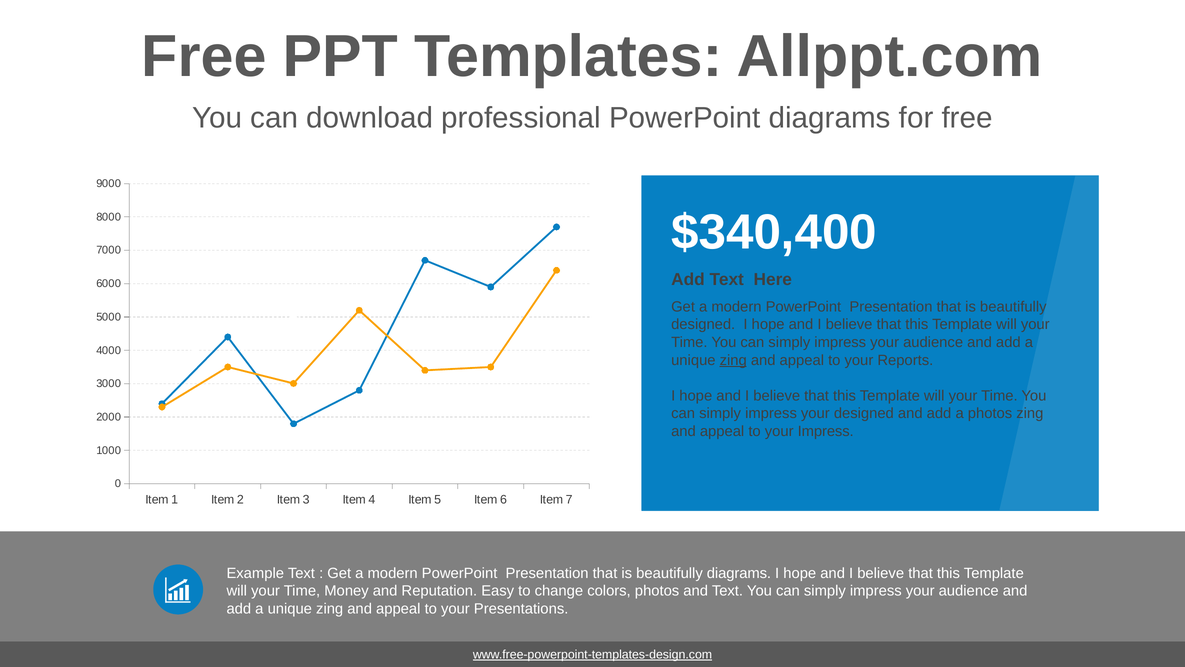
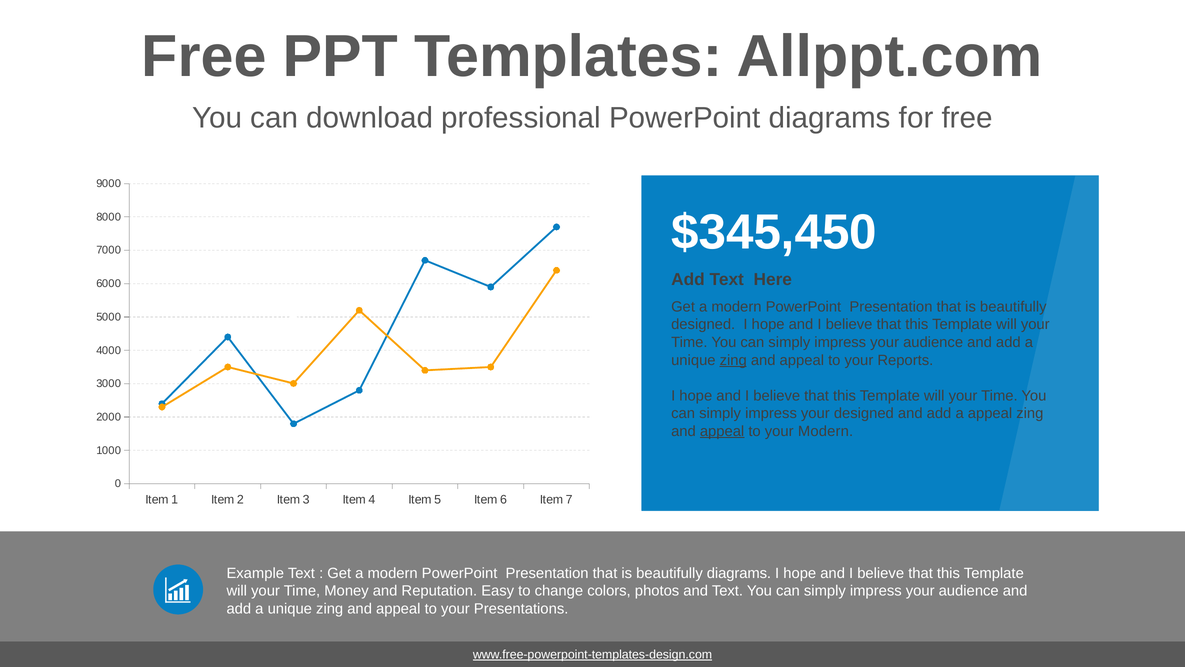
$340,400: $340,400 -> $345,450
a photos: photos -> appeal
appeal at (722, 431) underline: none -> present
your Impress: Impress -> Modern
